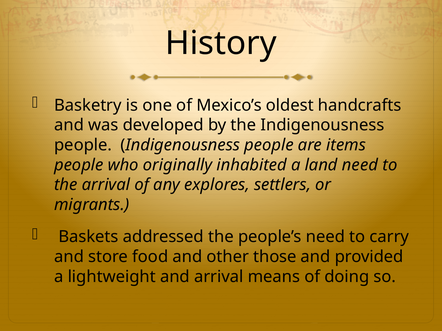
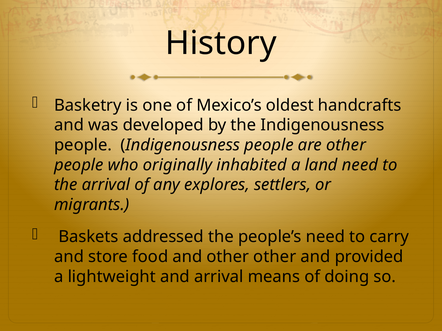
are items: items -> other
other those: those -> other
